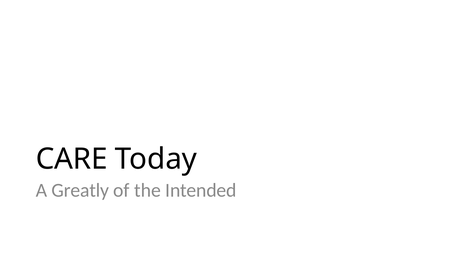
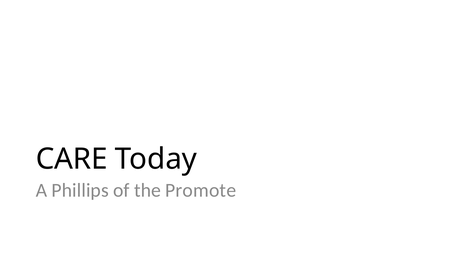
Greatly: Greatly -> Phillips
Intended: Intended -> Promote
